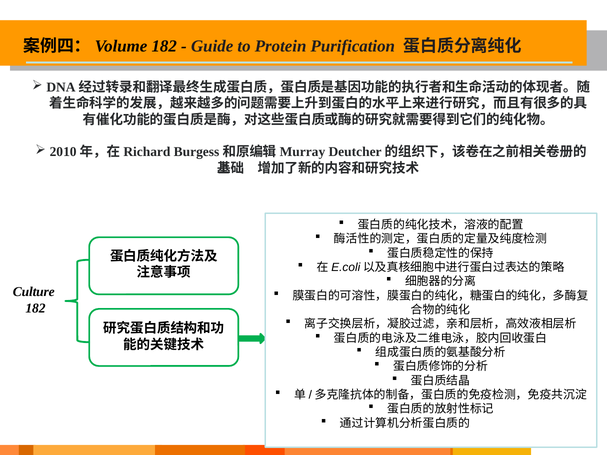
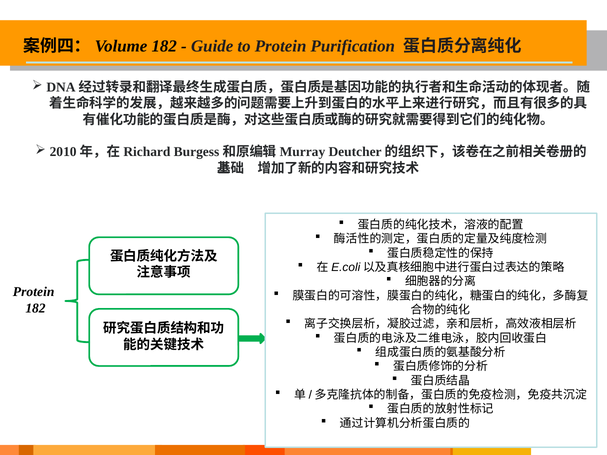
Culture at (34, 292): Culture -> Protein
